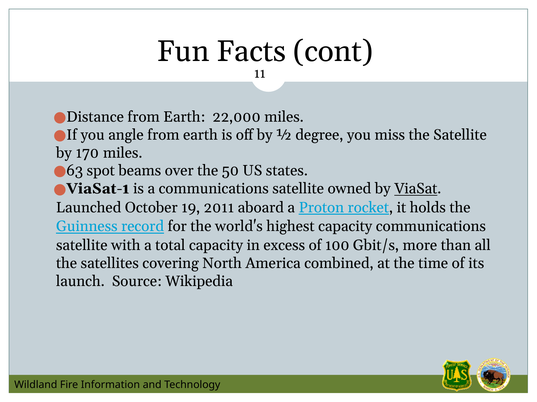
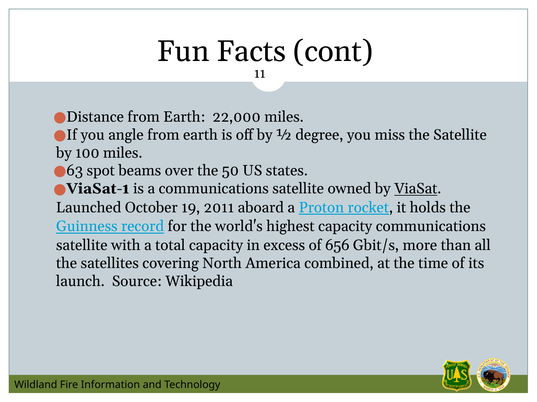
170: 170 -> 100
100: 100 -> 656
